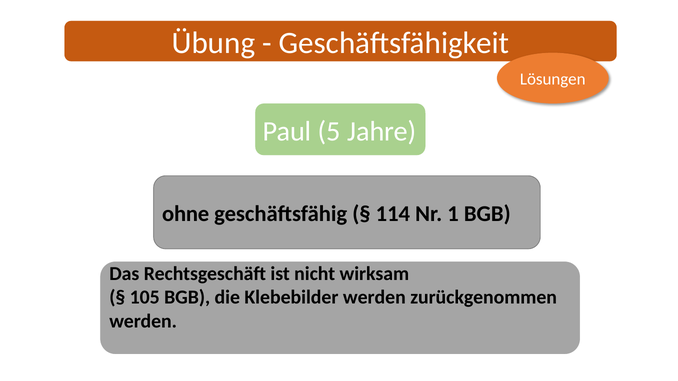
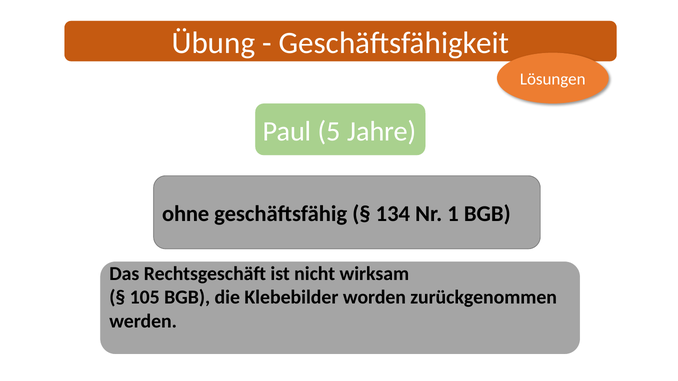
114: 114 -> 134
Klebebilder werden: werden -> worden
